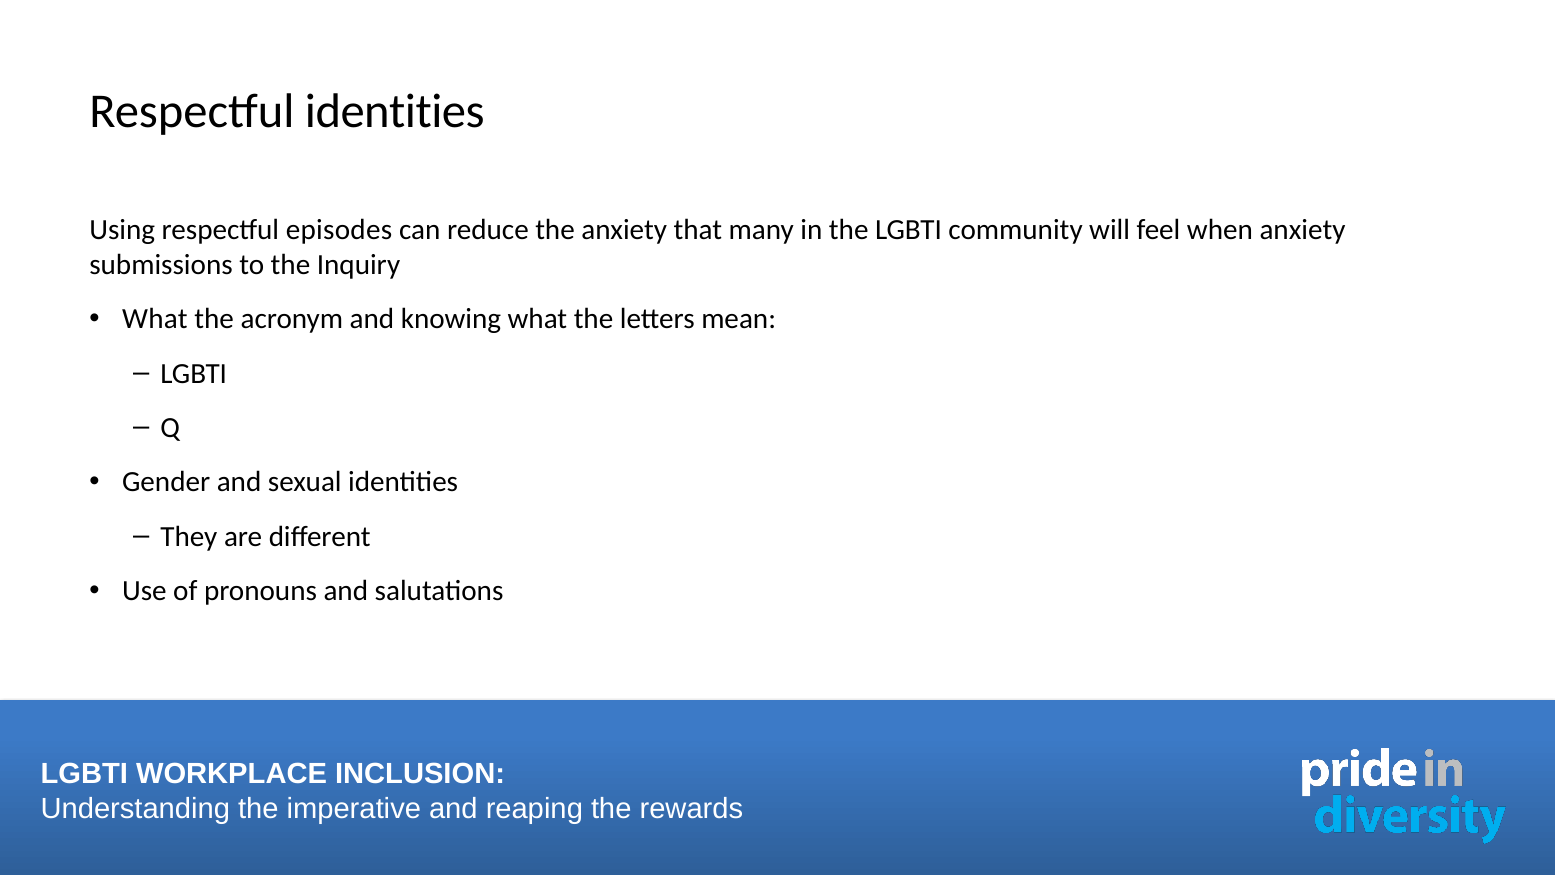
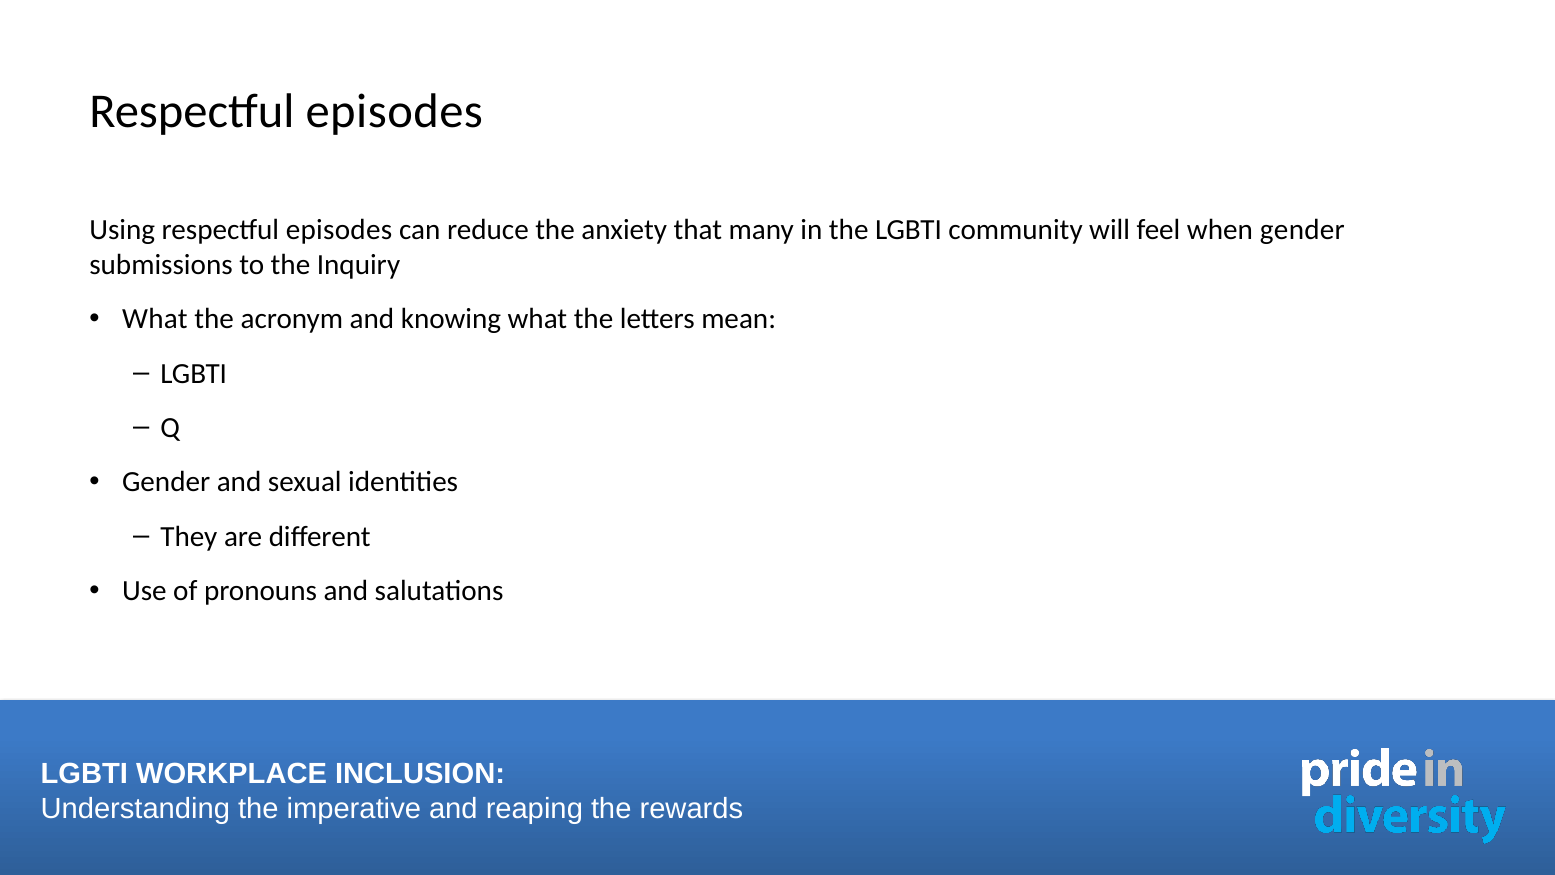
identities at (395, 111): identities -> episodes
when anxiety: anxiety -> gender
